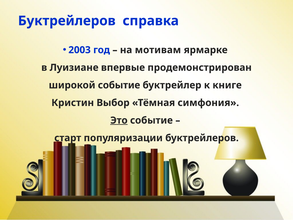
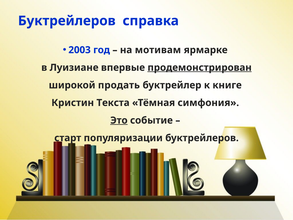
продемонстрирован underline: none -> present
широкой событие: событие -> продать
Выбор: Выбор -> Текста
